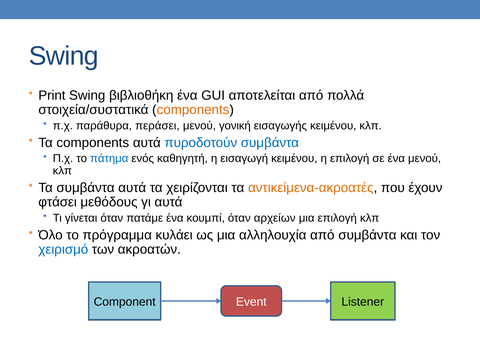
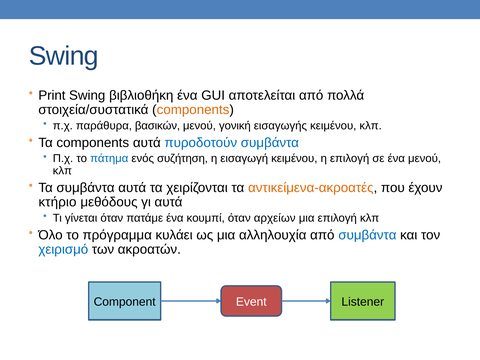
περάσει: περάσει -> βασικών
καθηγητή: καθηγητή -> συζήτηση
φτάσει: φτάσει -> κτήριο
συμβάντα at (367, 235) colour: black -> blue
